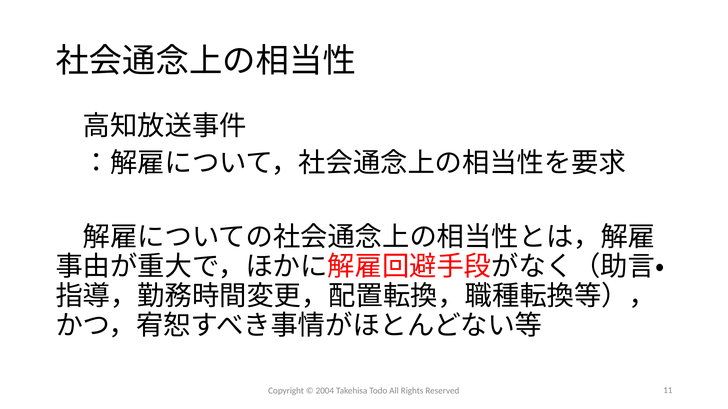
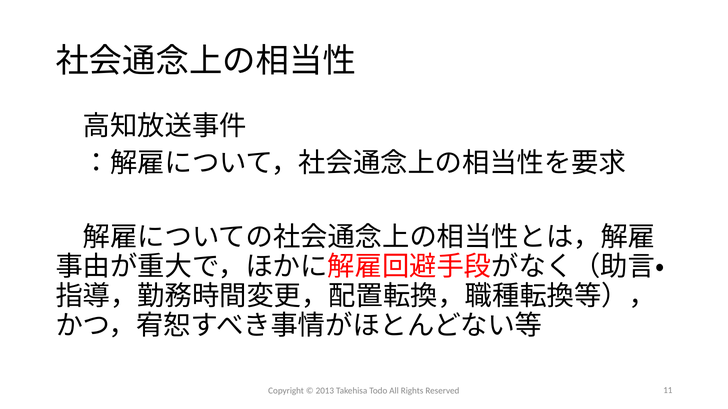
2004: 2004 -> 2013
